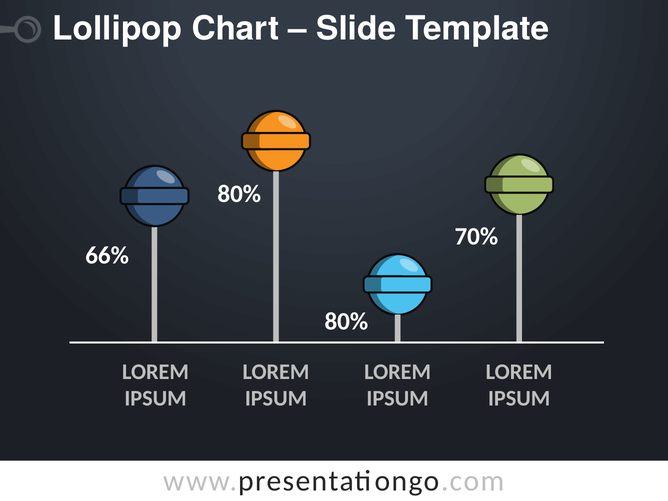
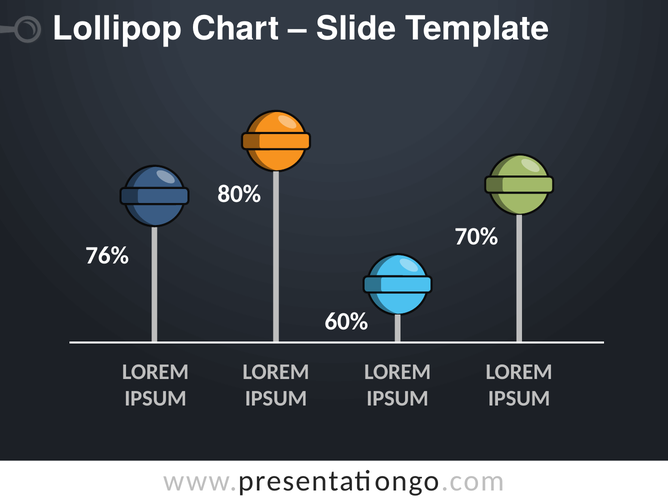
66%: 66% -> 76%
80% at (346, 322): 80% -> 60%
